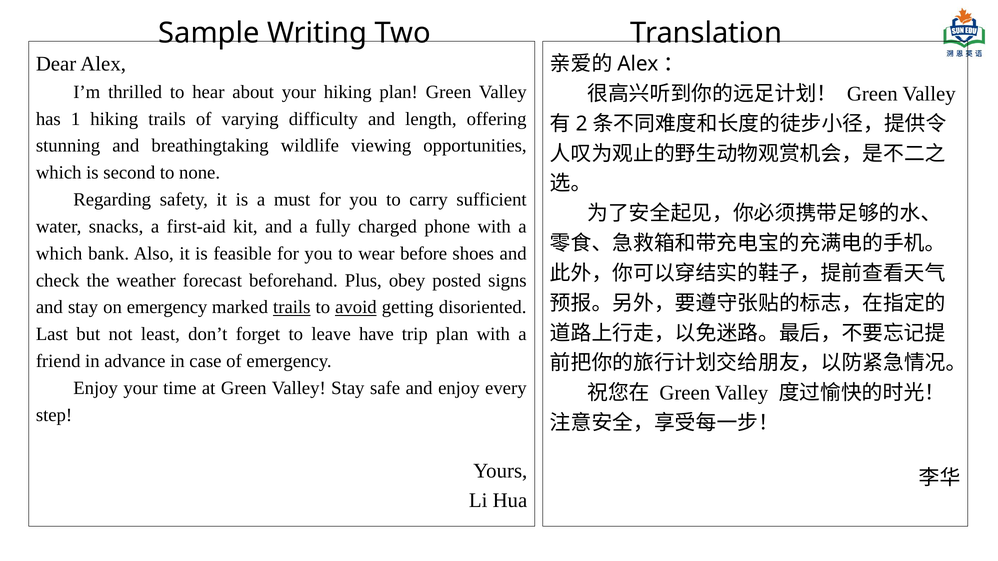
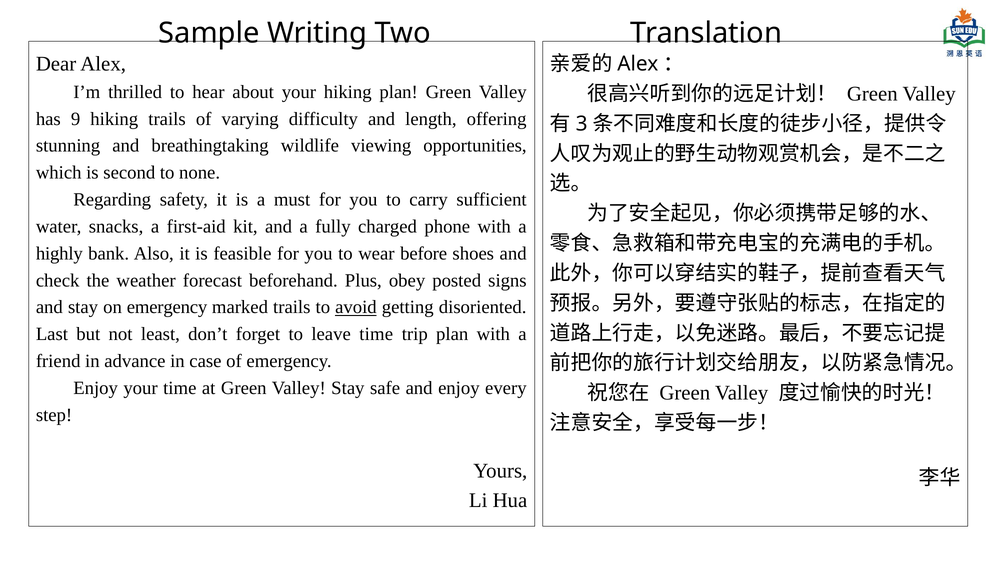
1: 1 -> 9
2: 2 -> 3
which at (59, 254): which -> highly
trails at (292, 307) underline: present -> none
leave have: have -> time
